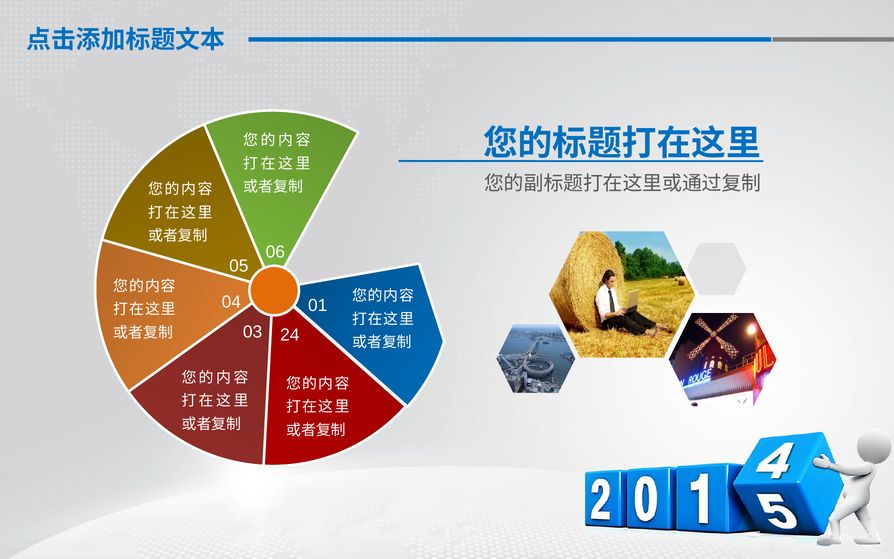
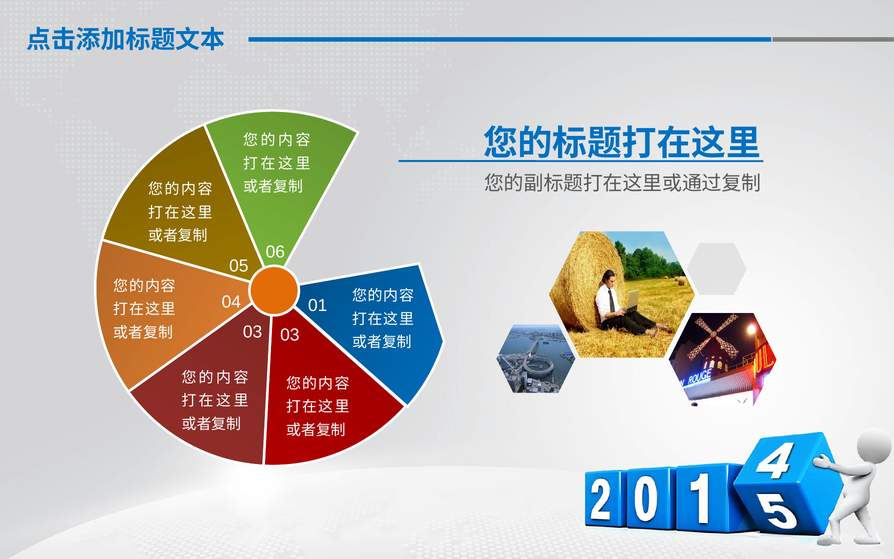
03 24: 24 -> 03
